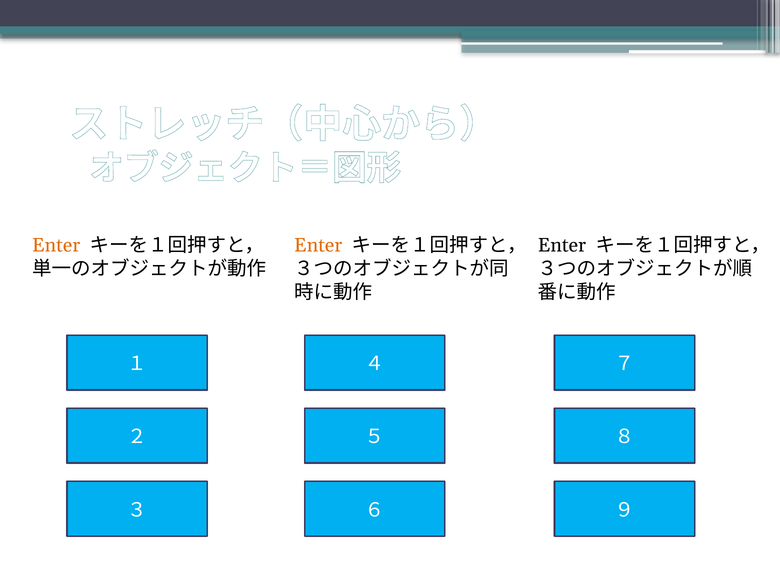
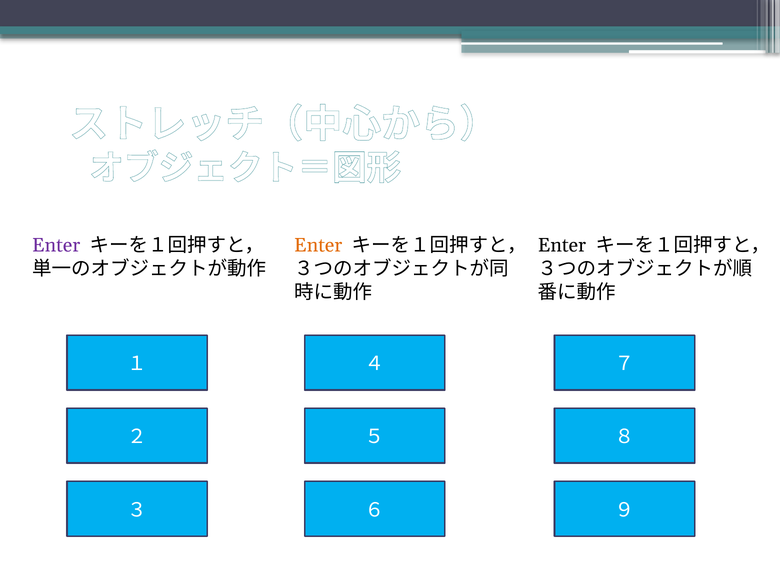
Enter at (56, 245) colour: orange -> purple
